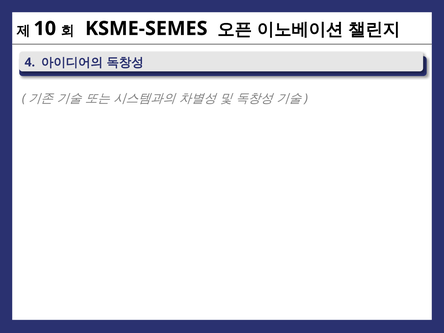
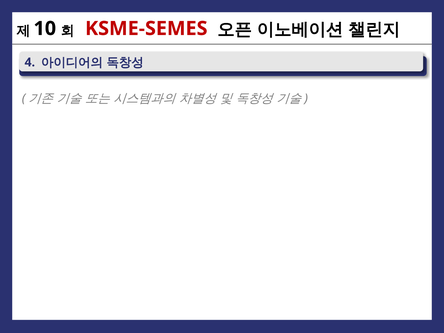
KSME-SEMES colour: black -> red
